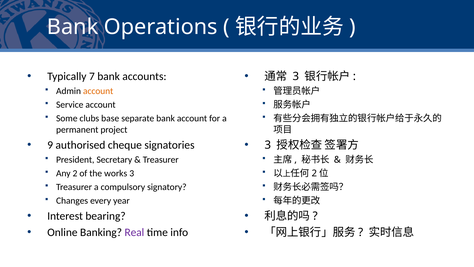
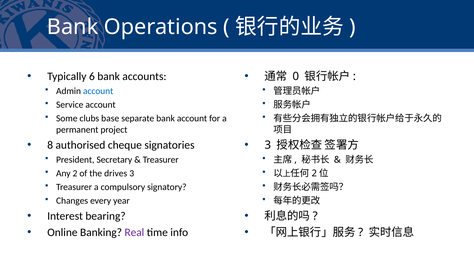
7: 7 -> 6
3 at (296, 76): 3 -> 0
account at (98, 91) colour: orange -> blue
9: 9 -> 8
works: works -> drives
